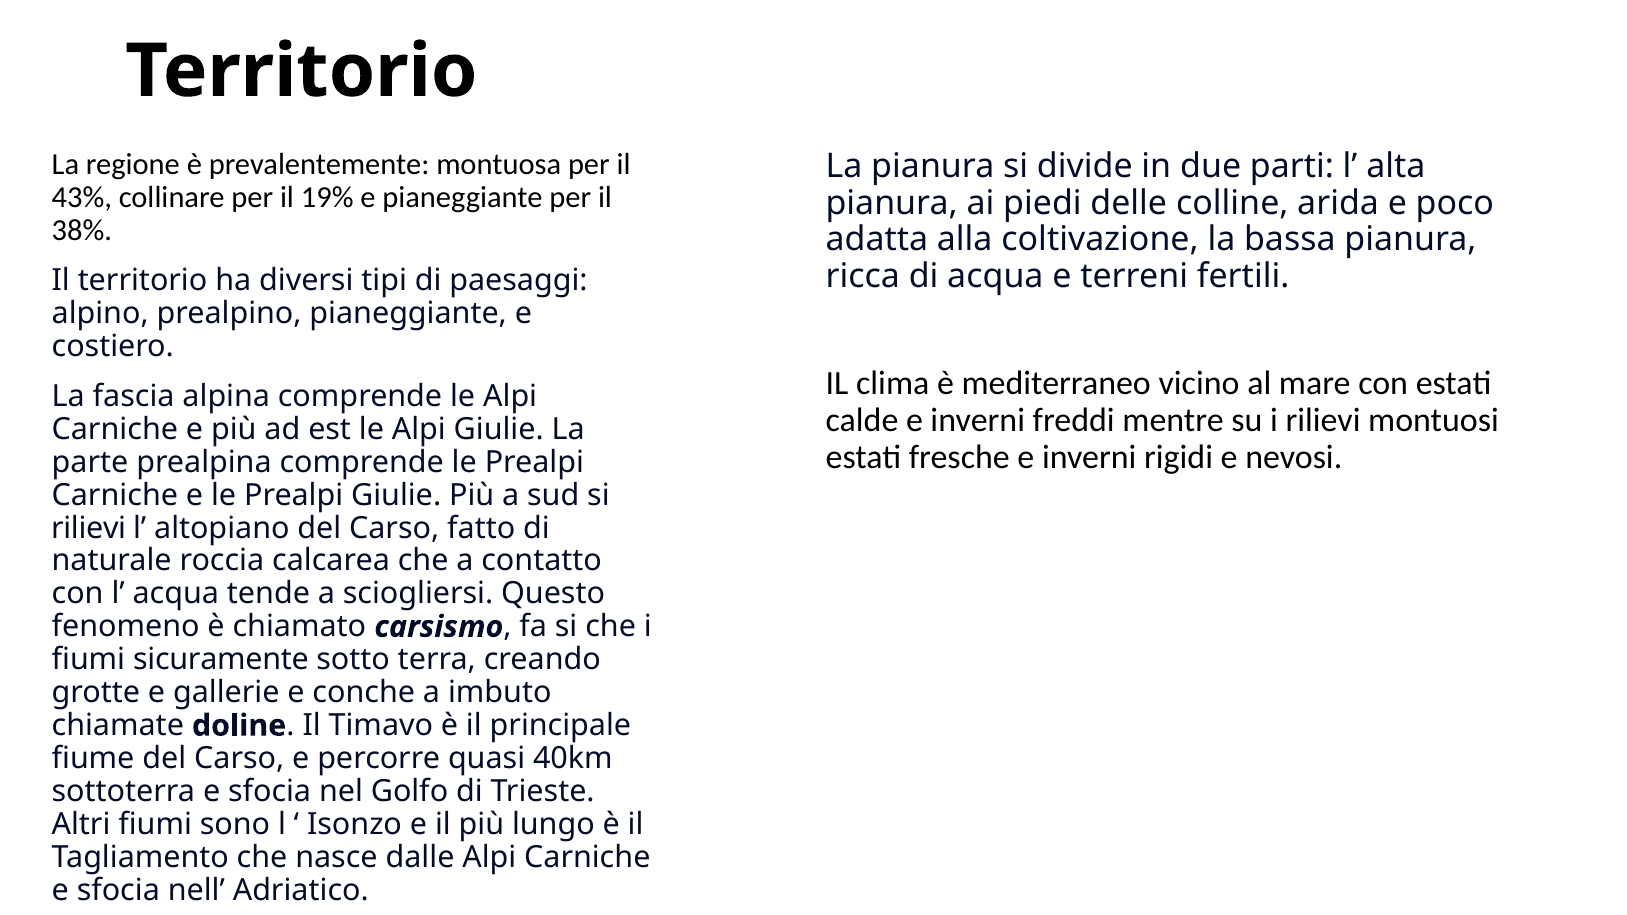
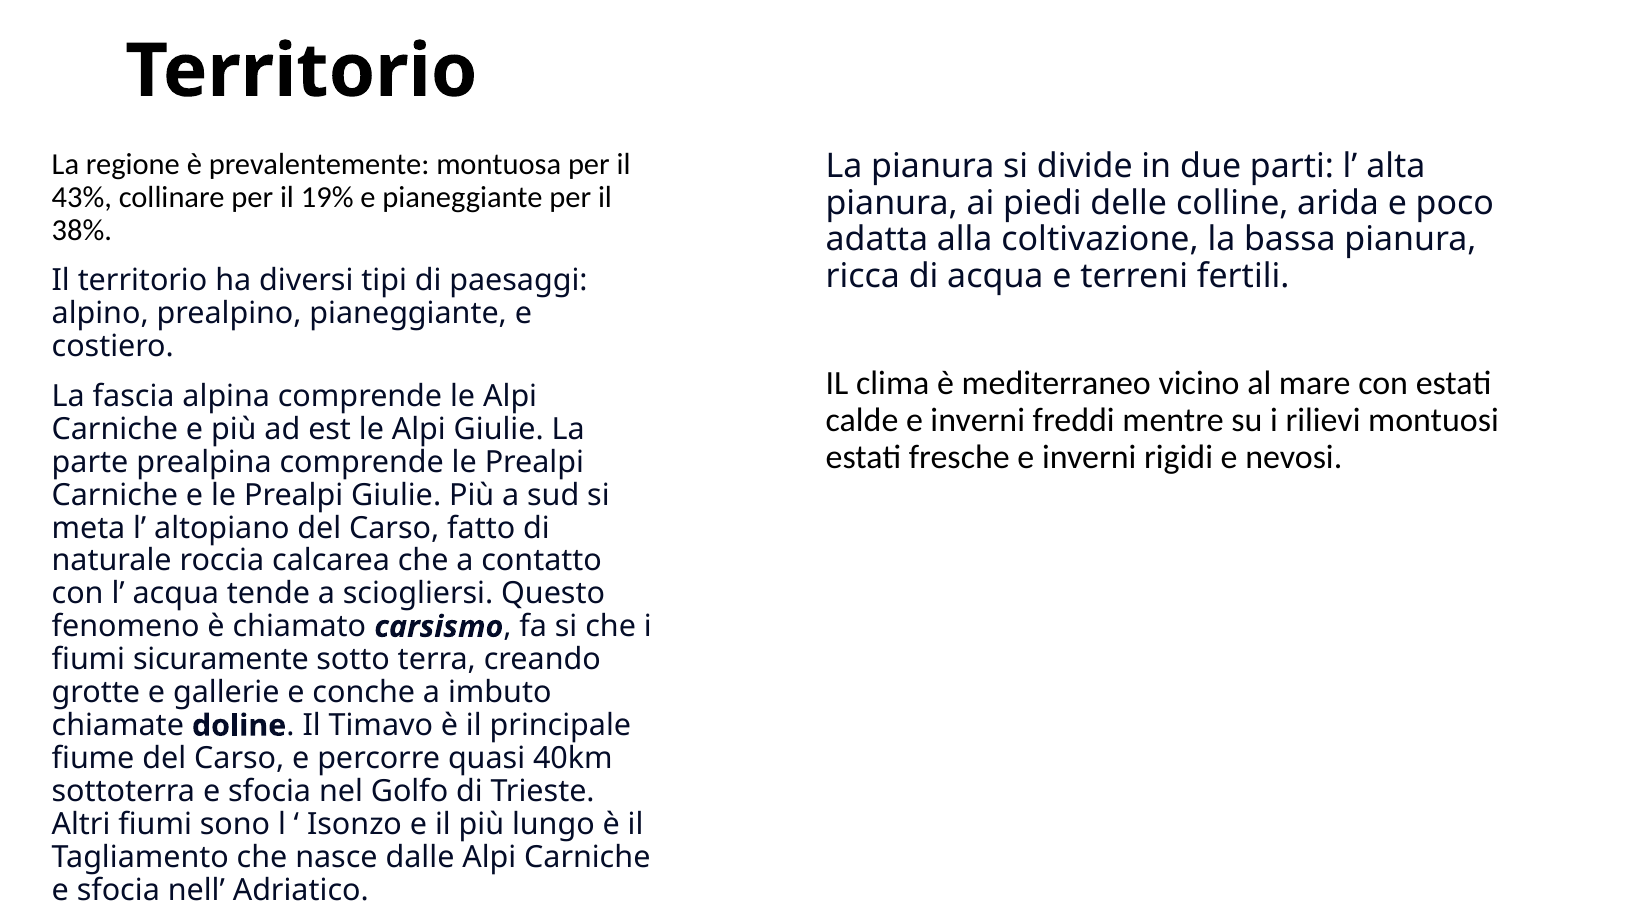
rilievi at (89, 528): rilievi -> meta
